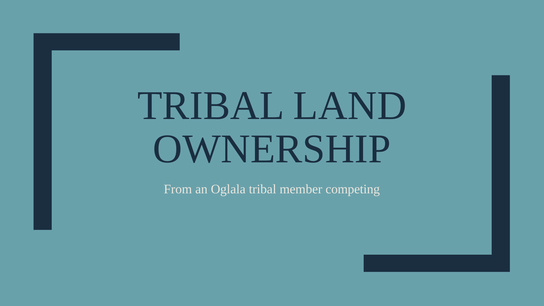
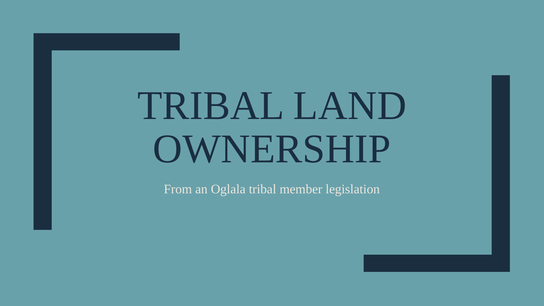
competing: competing -> legislation
